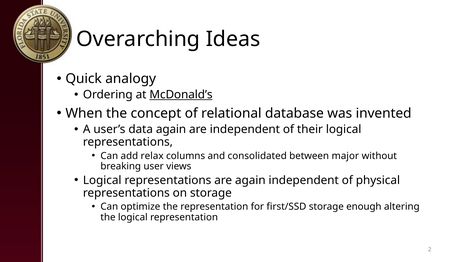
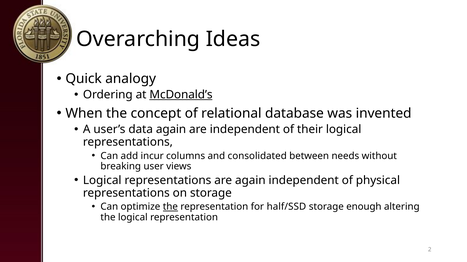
relax: relax -> incur
major: major -> needs
the at (170, 207) underline: none -> present
first/SSD: first/SSD -> half/SSD
